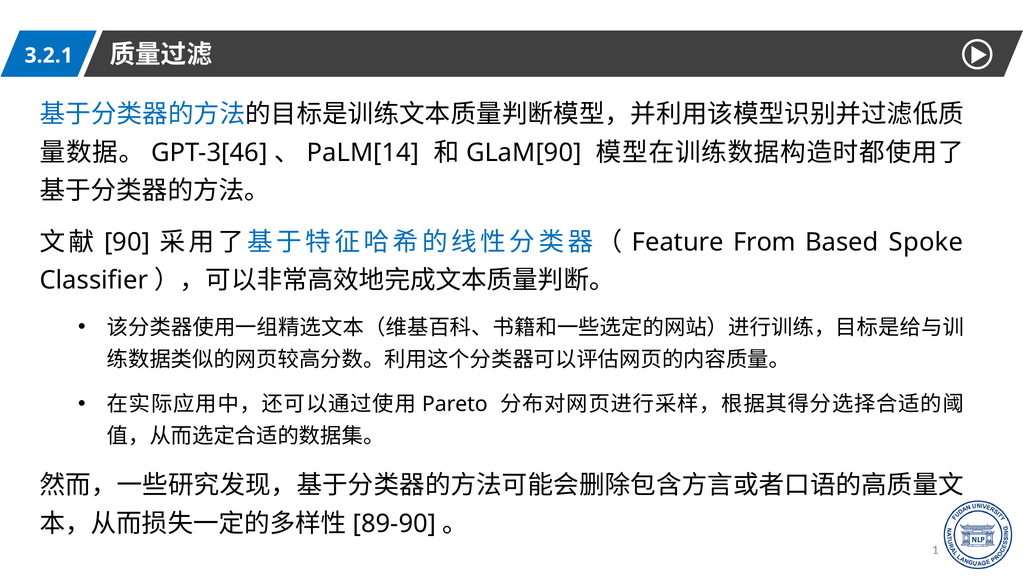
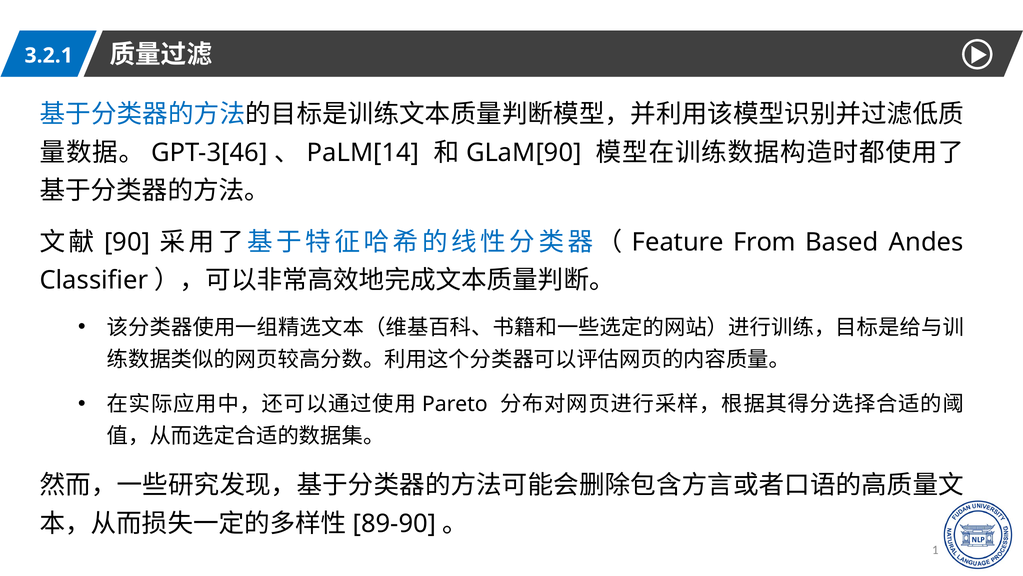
Spoke: Spoke -> Andes
